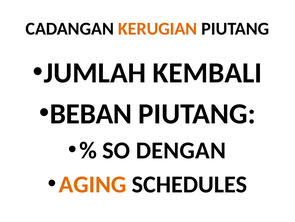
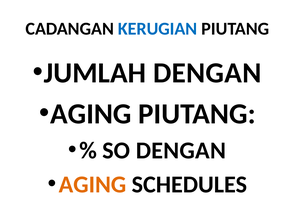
KERUGIAN colour: orange -> blue
JUMLAH KEMBALI: KEMBALI -> DENGAN
BEBAN at (91, 113): BEBAN -> AGING
